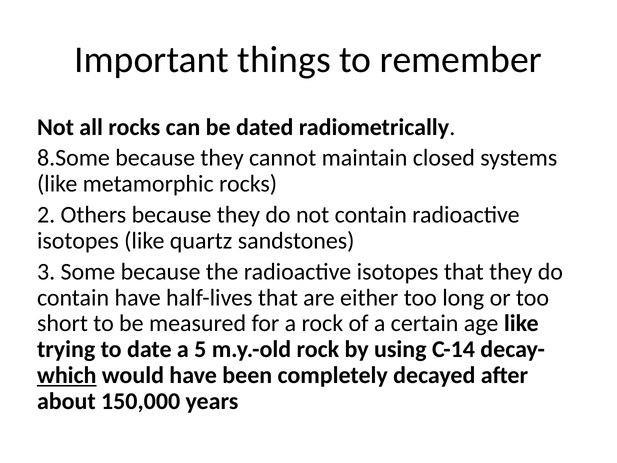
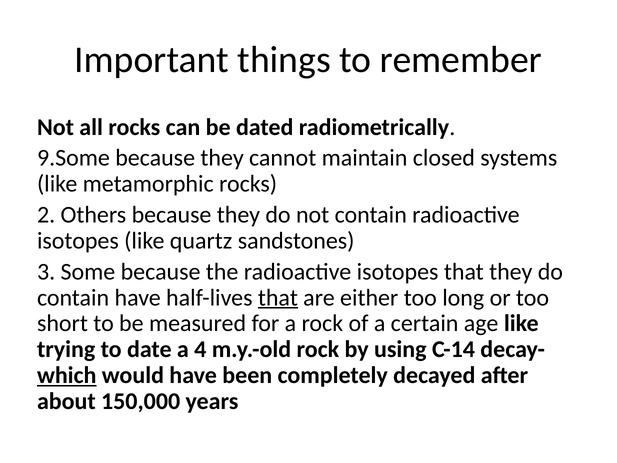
8.Some: 8.Some -> 9.Some
that at (278, 297) underline: none -> present
5: 5 -> 4
